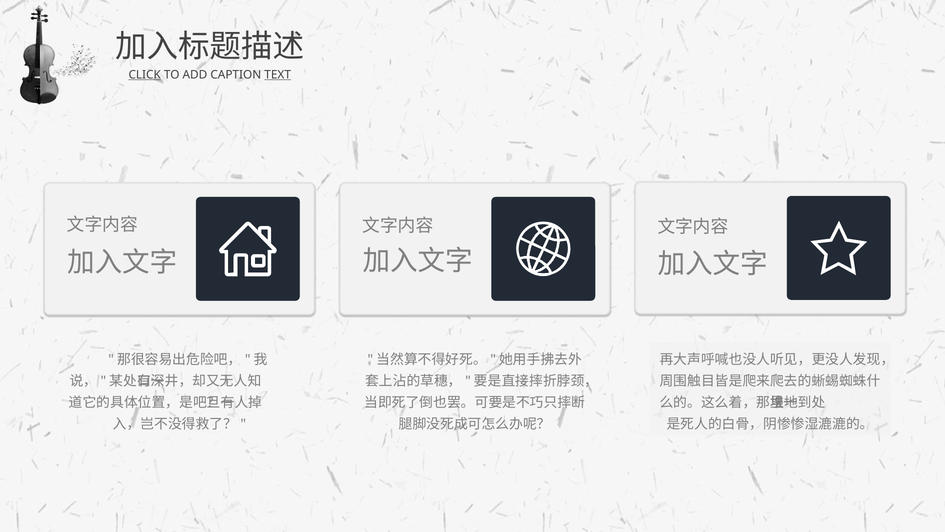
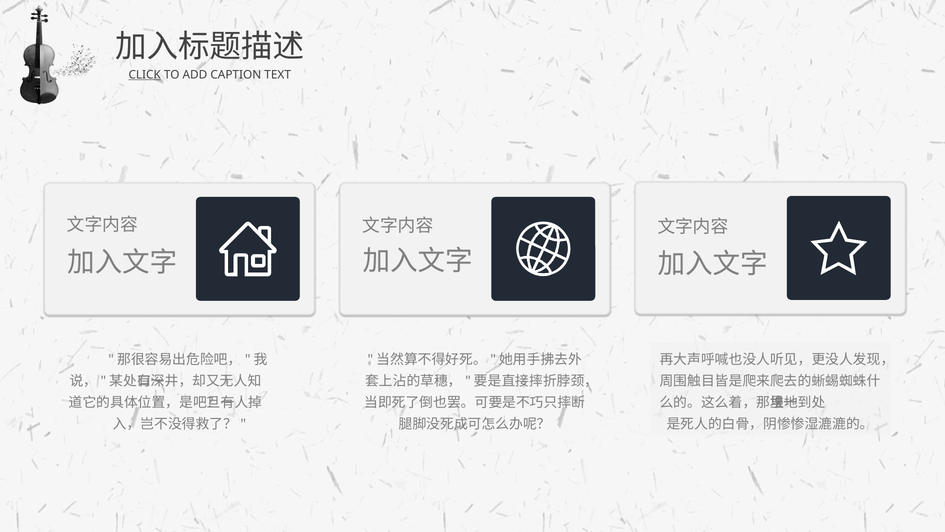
TEXT underline: present -> none
